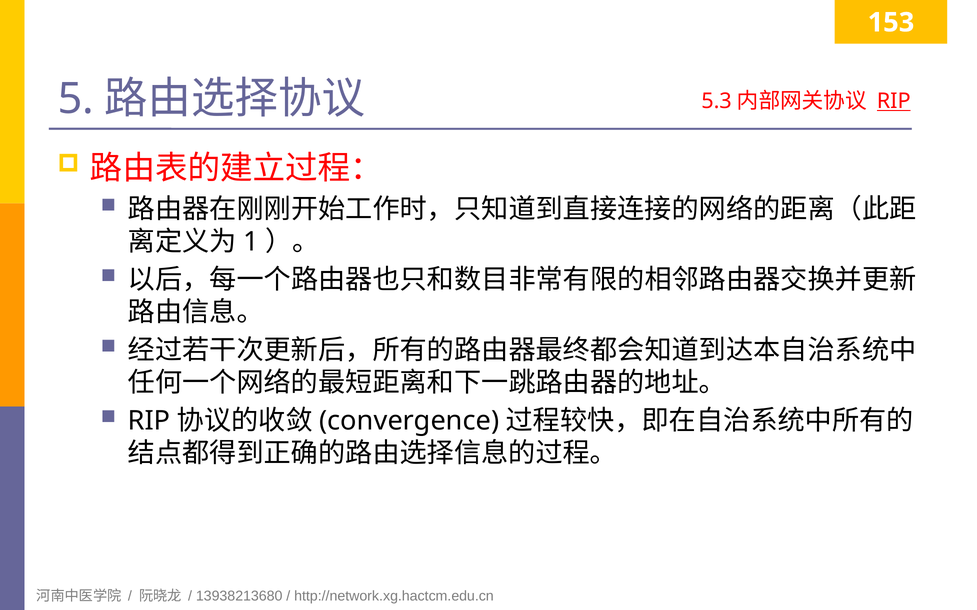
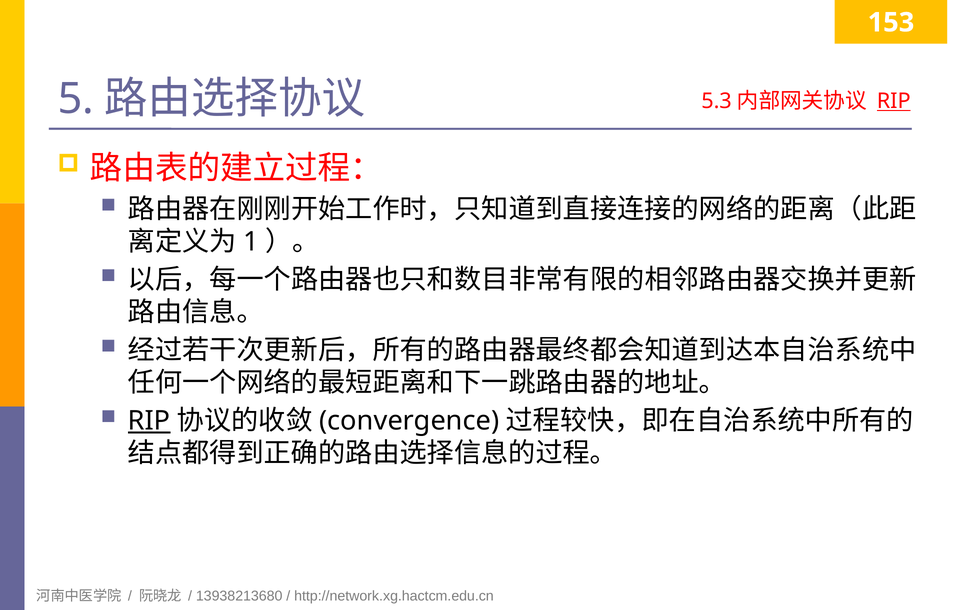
RIP at (149, 421) underline: none -> present
